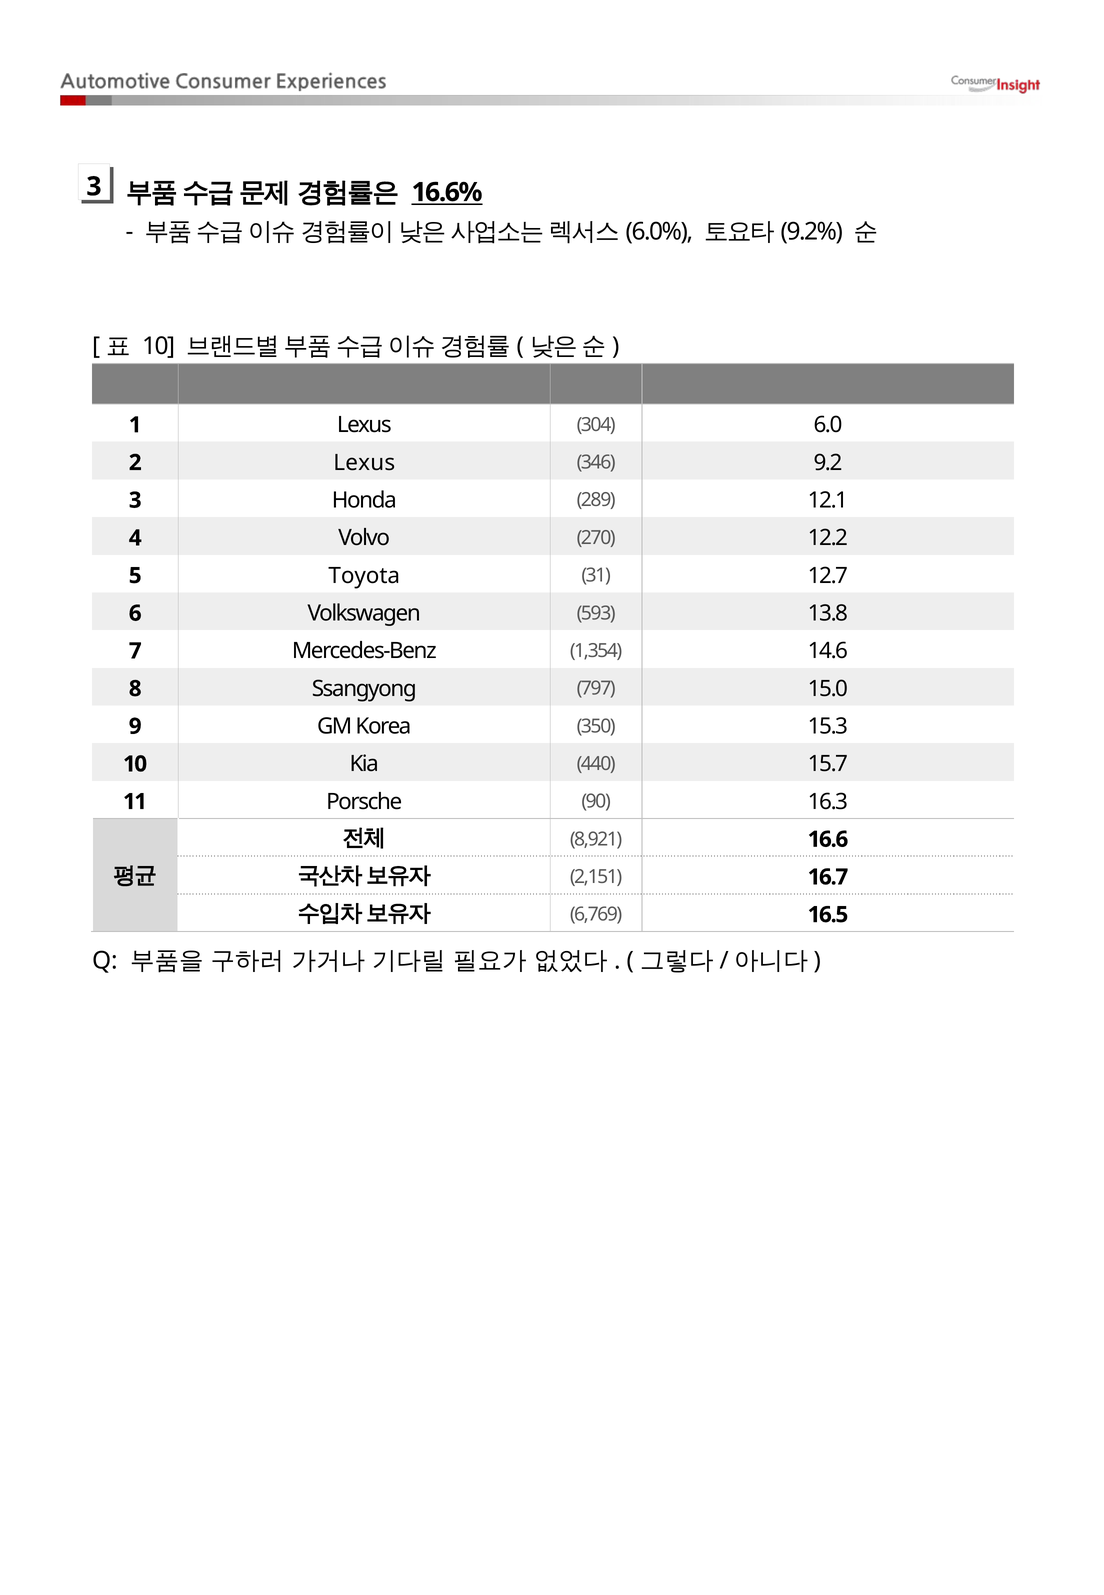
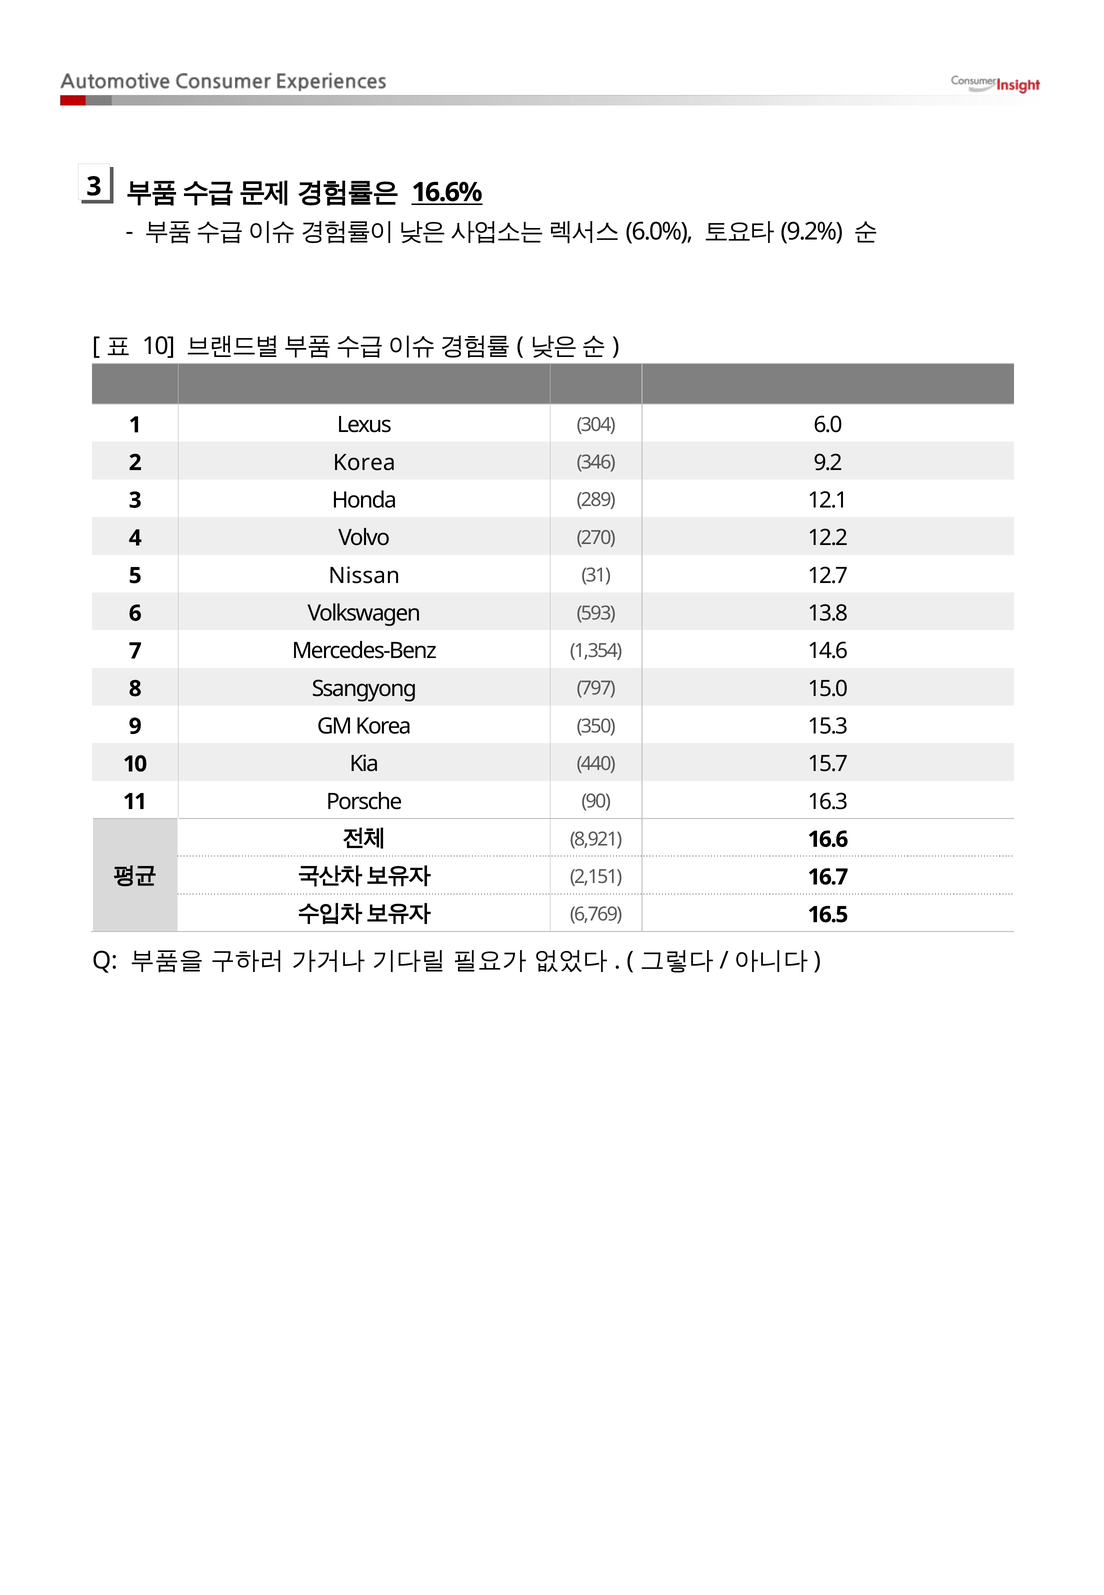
2 Lexus: Lexus -> Korea
Toyota: Toyota -> Nissan
